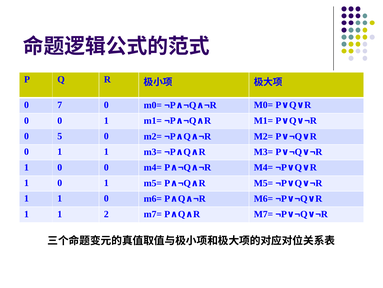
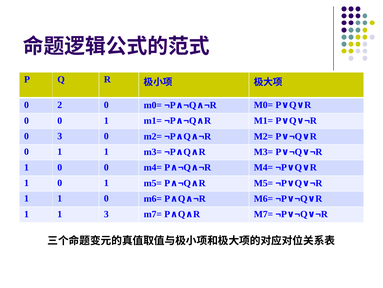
7: 7 -> 2
0 5: 5 -> 3
1 2: 2 -> 3
